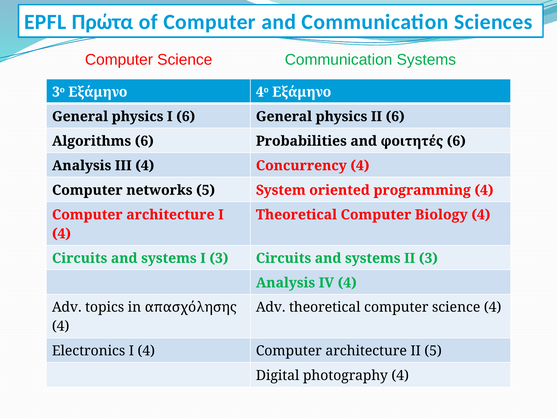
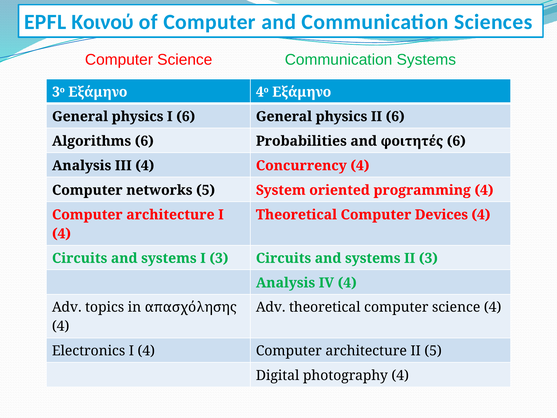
Πρώτα: Πρώτα -> Κοινού
Biology: Biology -> Devices
